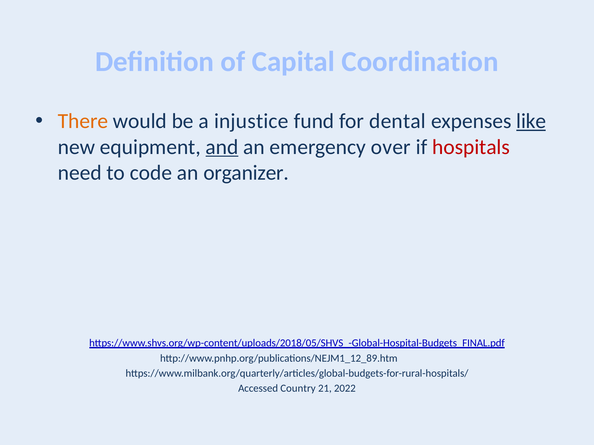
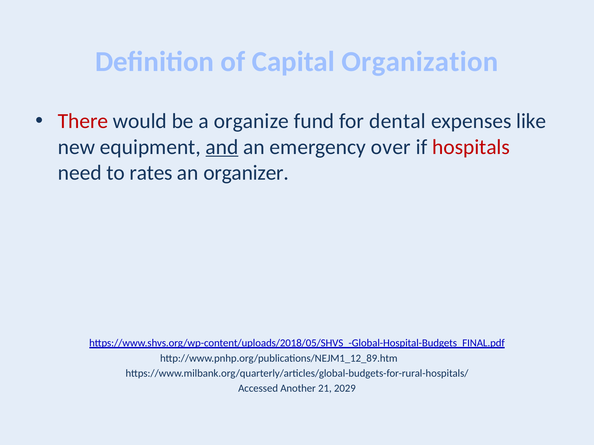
Coordination: Coordination -> Organization
There colour: orange -> red
injustice: injustice -> organize
like underline: present -> none
code: code -> rates
Country: Country -> Another
2022: 2022 -> 2029
